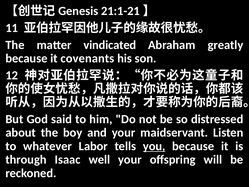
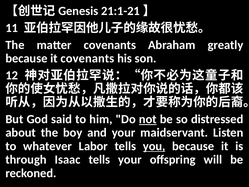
matter vindicated: vindicated -> covenants
not underline: none -> present
Isaac well: well -> tells
